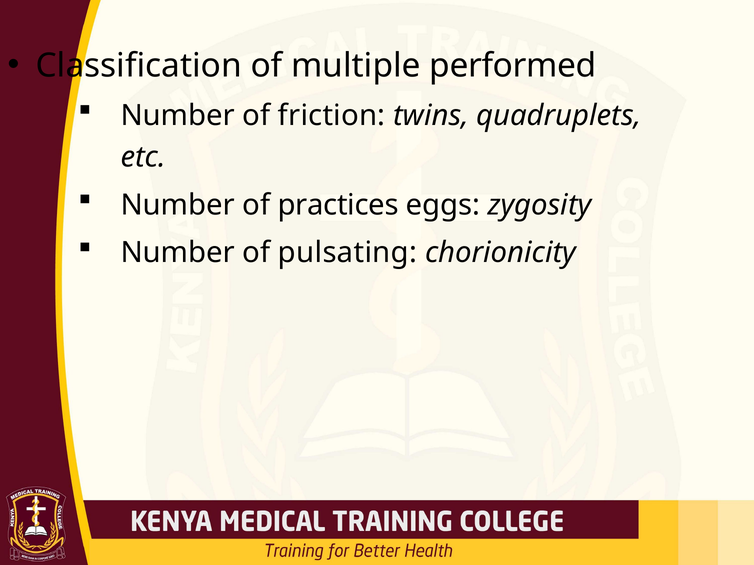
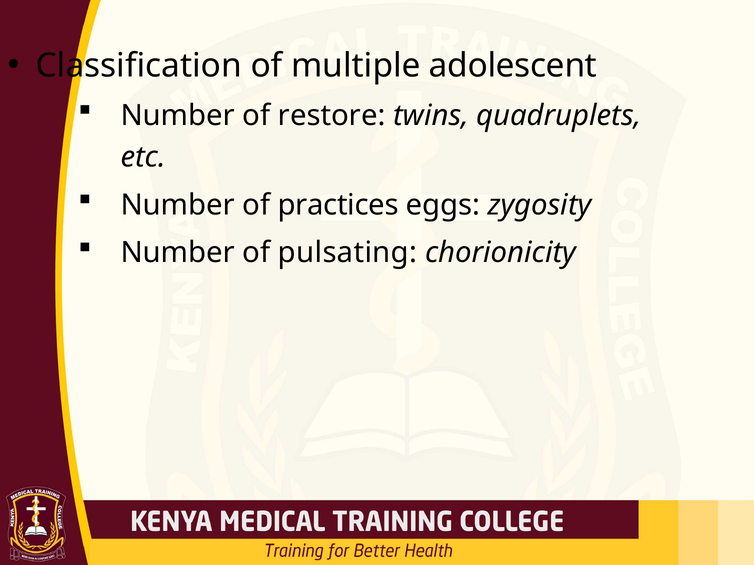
performed: performed -> adolescent
friction: friction -> restore
